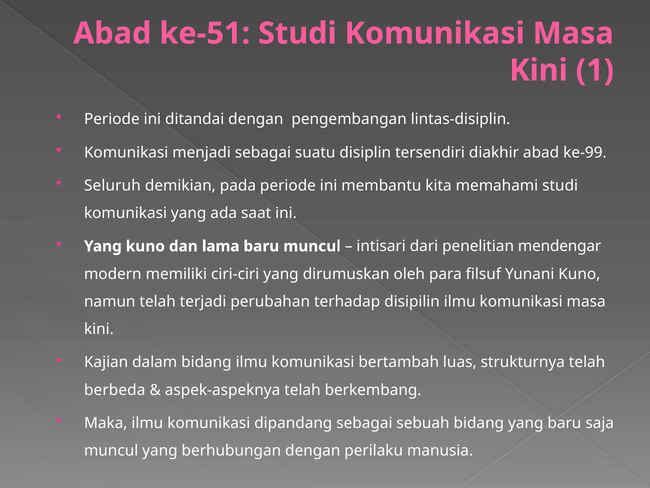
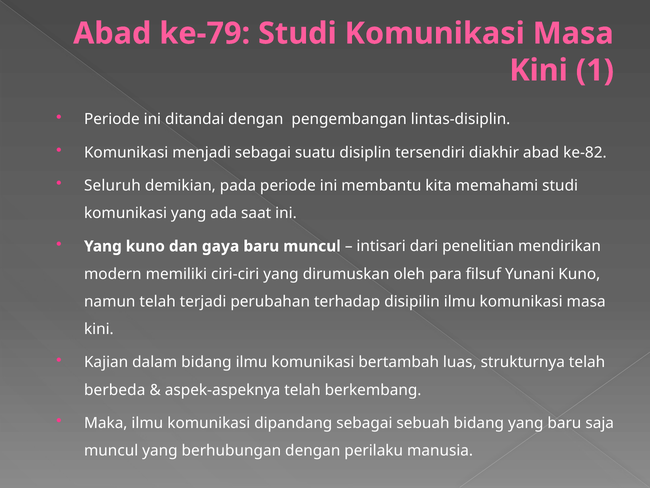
ke-51: ke-51 -> ke-79
ke-99: ke-99 -> ke-82
lama: lama -> gaya
mendengar: mendengar -> mendirikan
